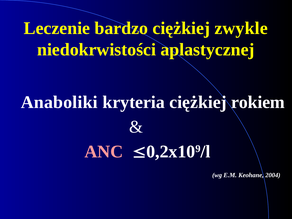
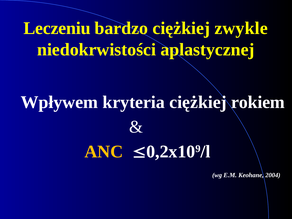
Leczenie: Leczenie -> Leczeniu
Anaboliki: Anaboliki -> Wpływem
ANC colour: pink -> yellow
